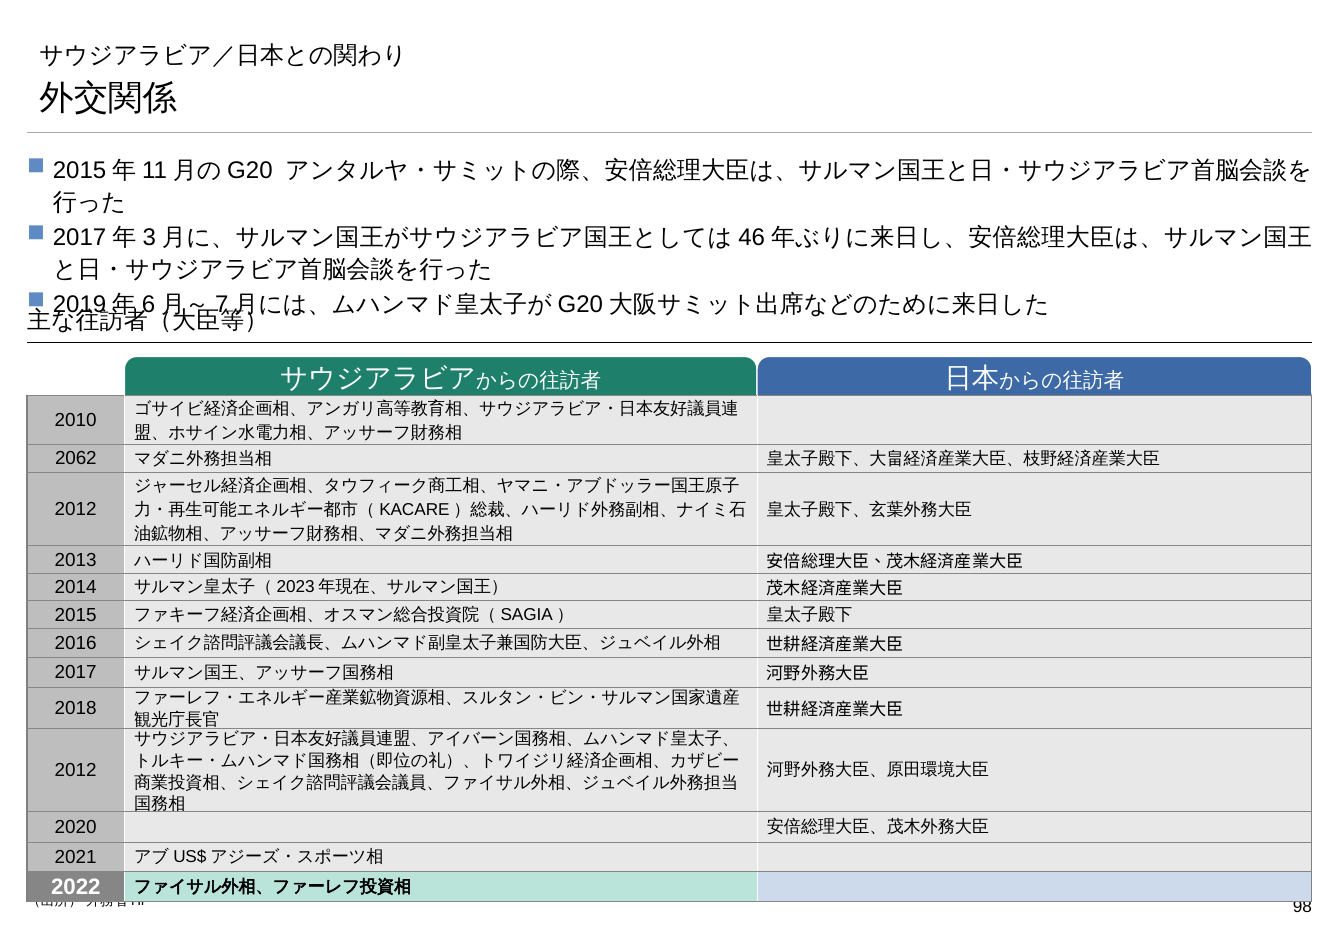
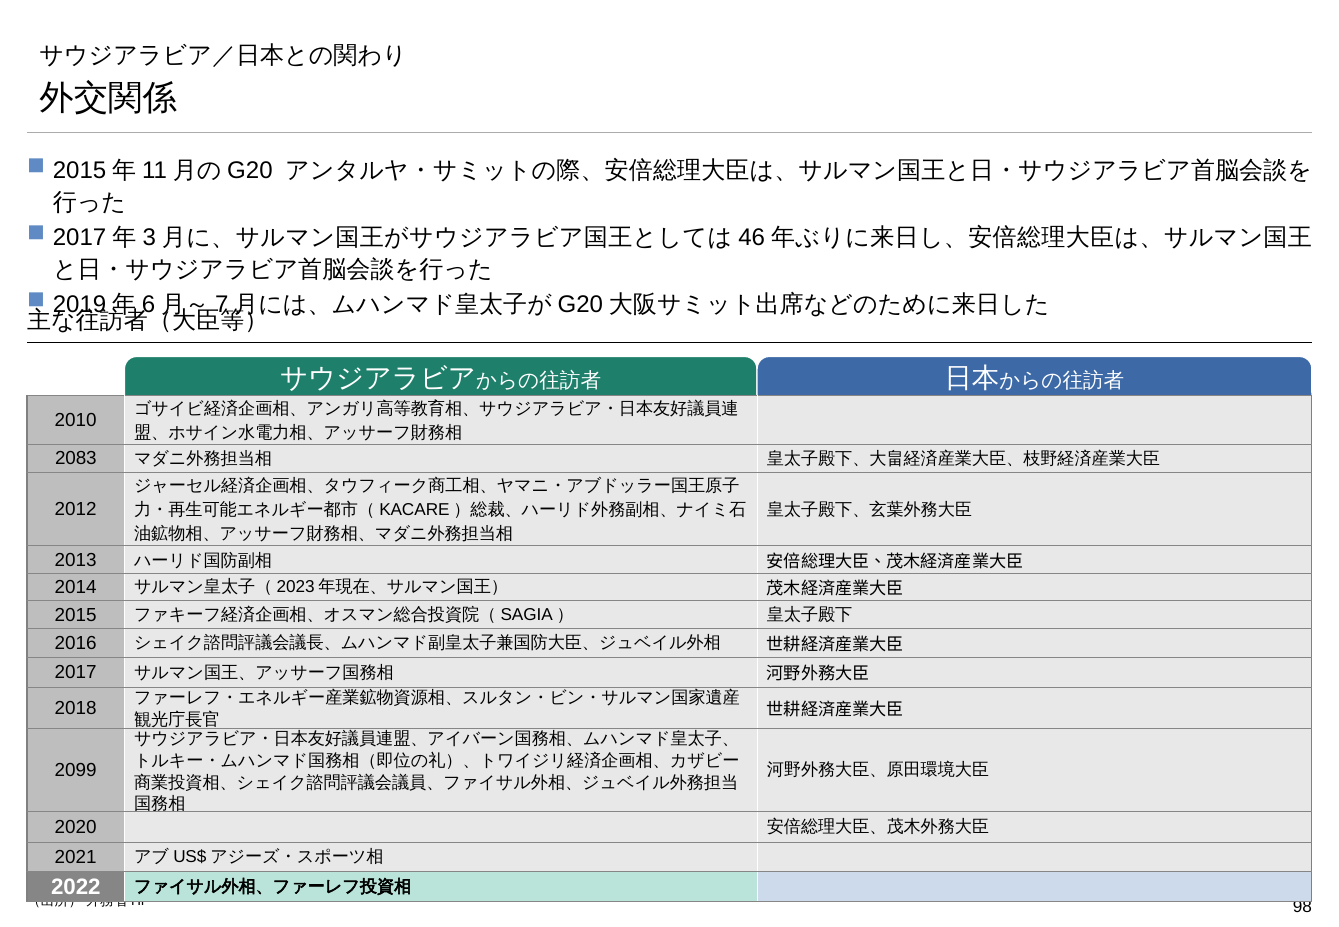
2062: 2062 -> 2083
2012 at (76, 770): 2012 -> 2099
